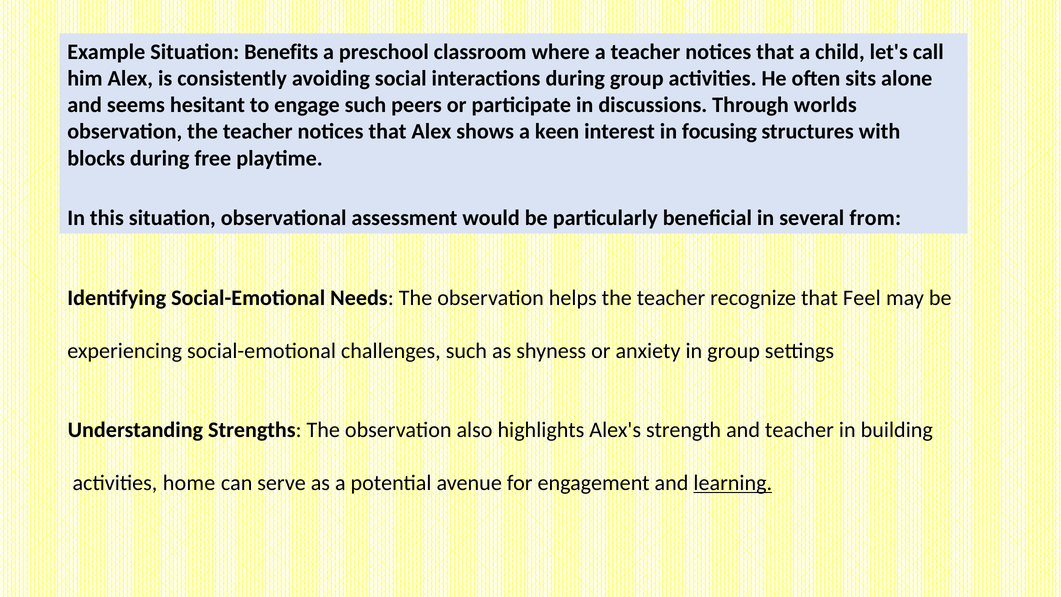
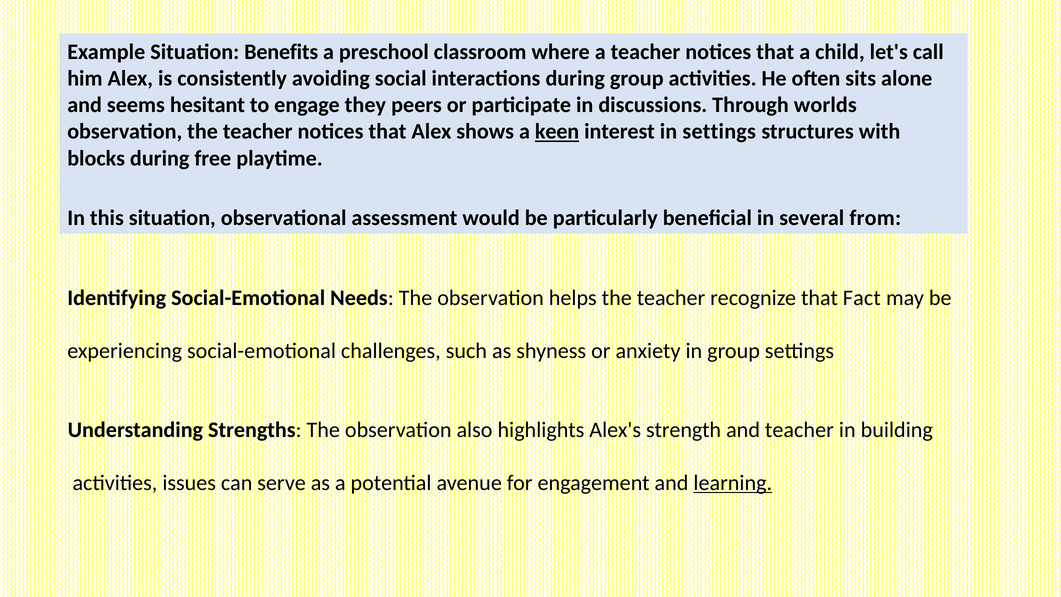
engage such: such -> they
keen underline: none -> present
in focusing: focusing -> settings
Feel: Feel -> Fact
home: home -> issues
